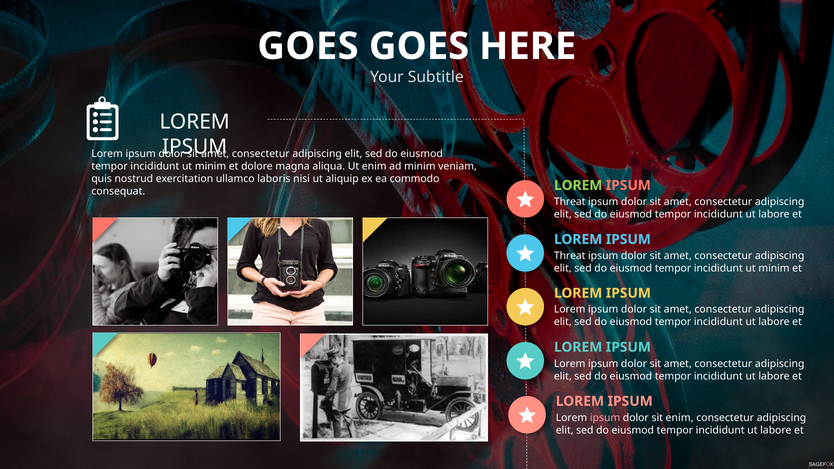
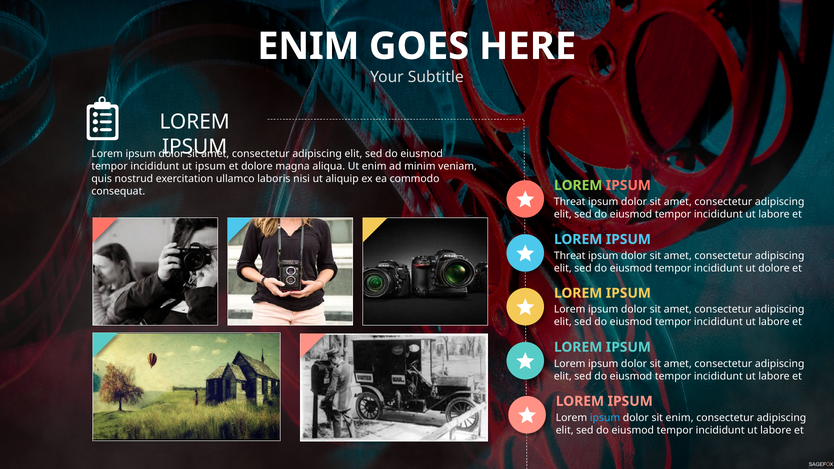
GOES at (308, 46): GOES -> ENIM
minim at (211, 166): minim -> ipsum
minim at (774, 268): minim -> dolore
ipsum at (605, 418) colour: pink -> light blue
